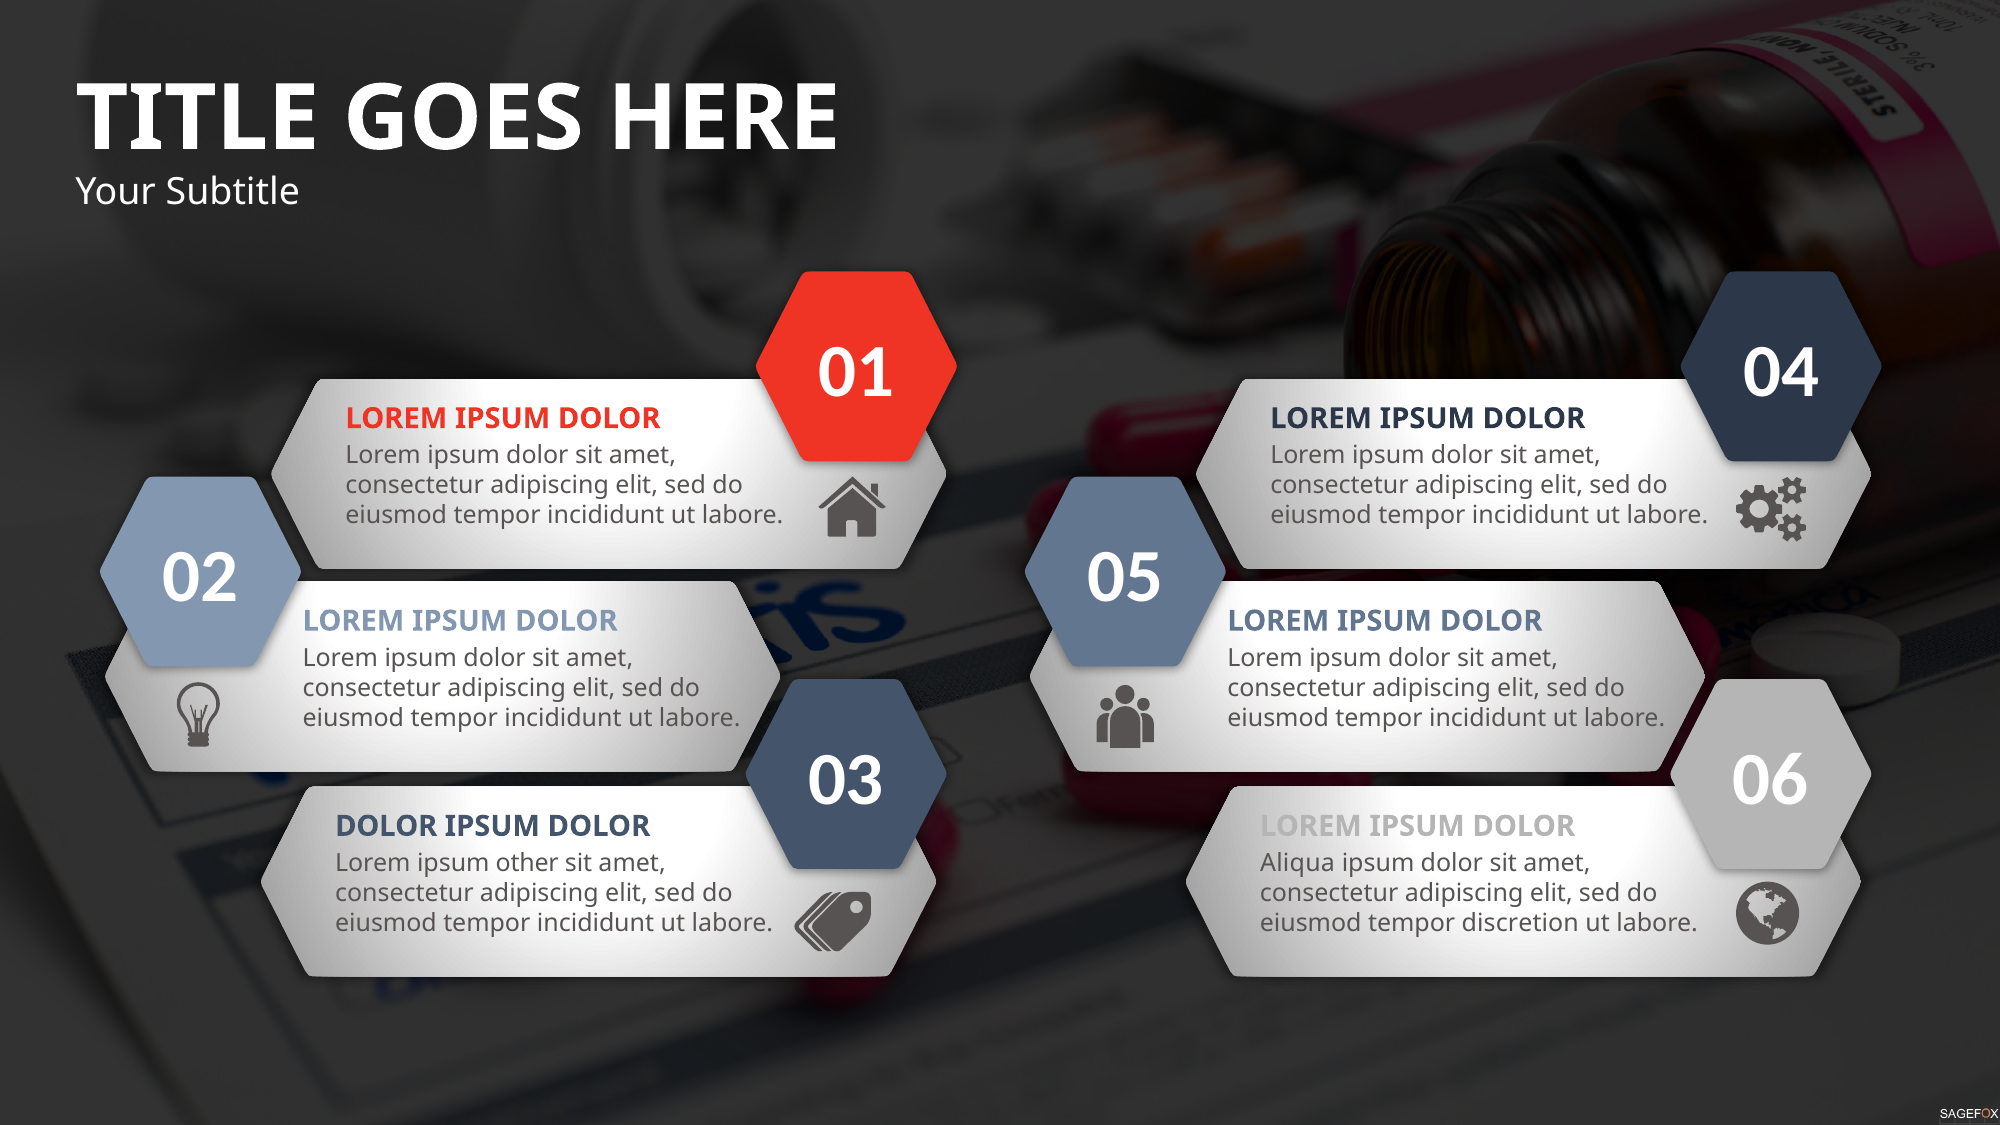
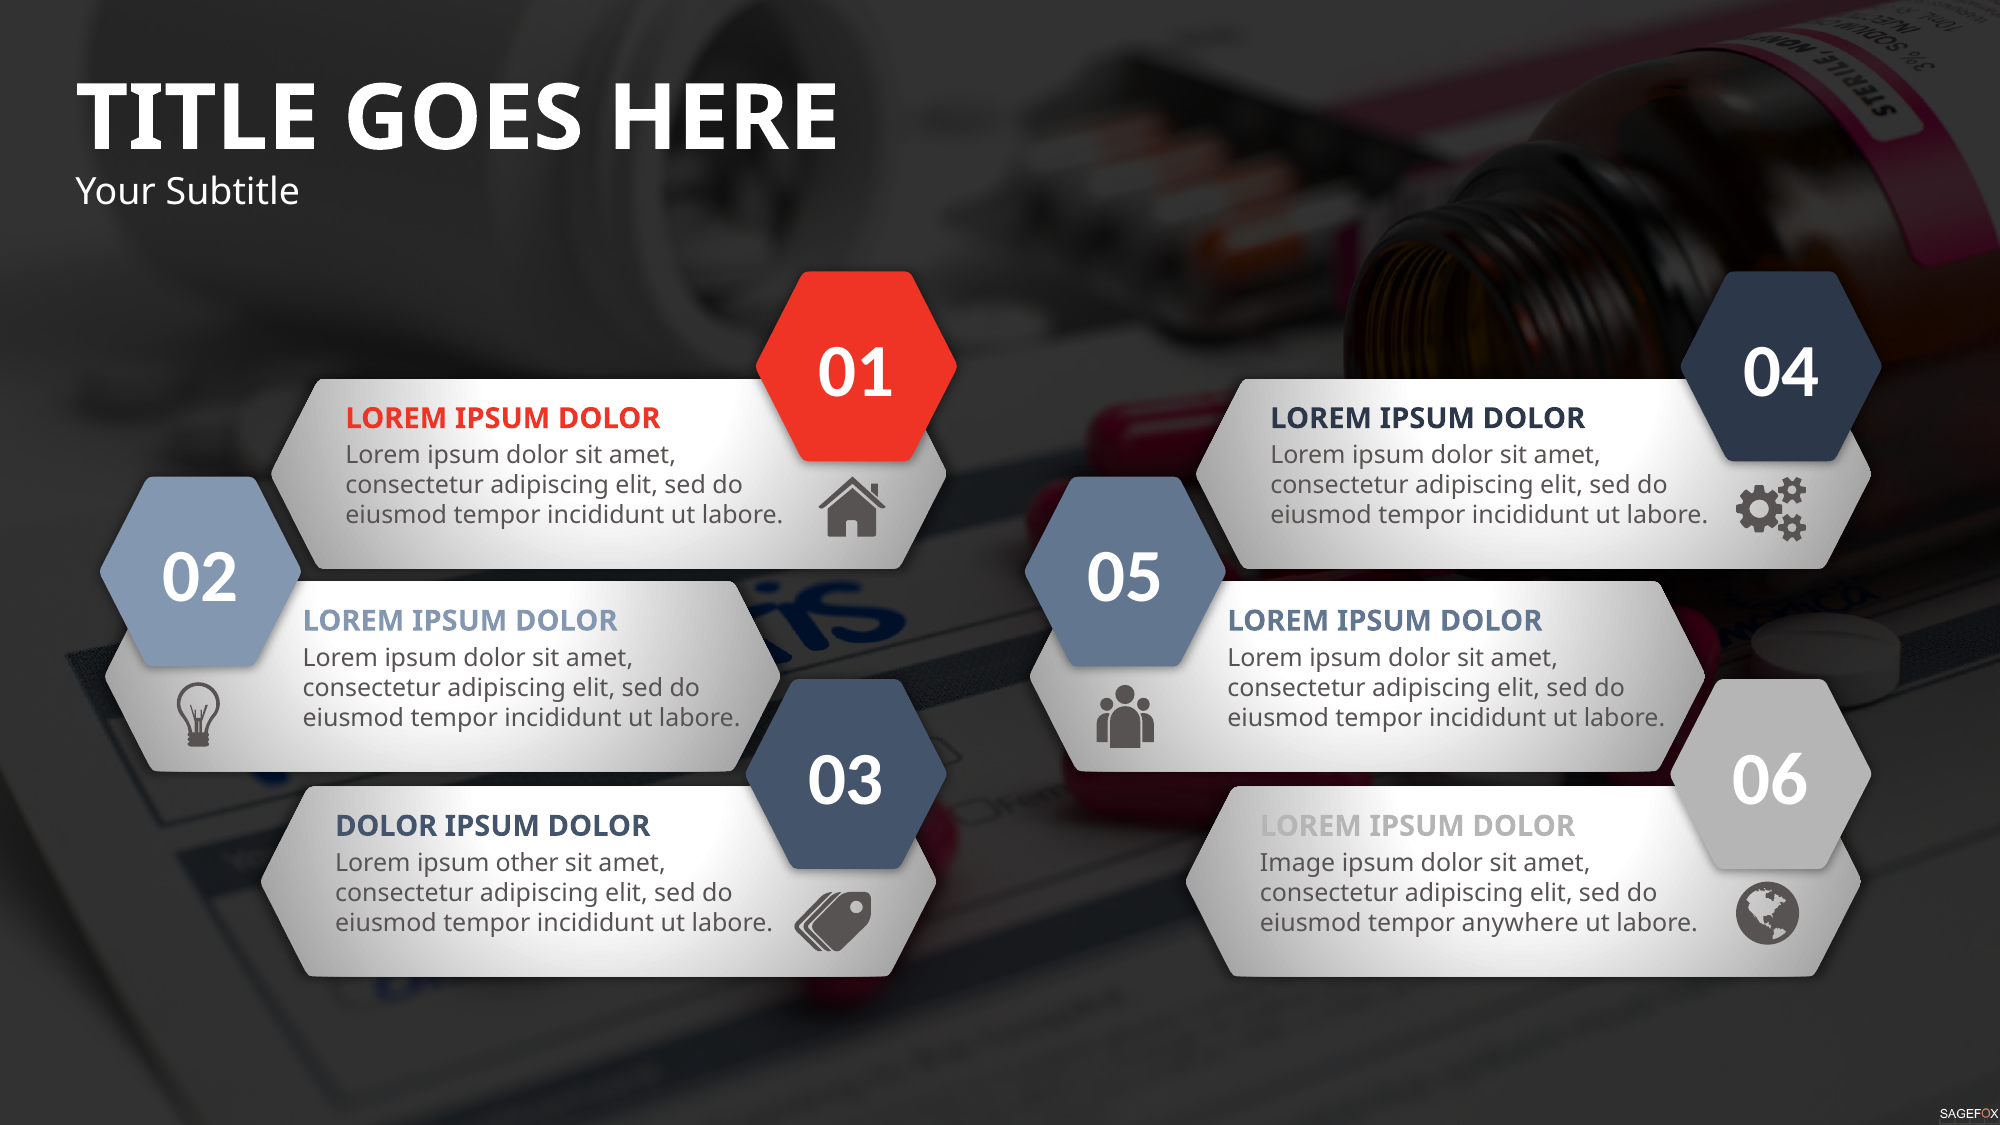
Aliqua: Aliqua -> Image
discretion: discretion -> anywhere
